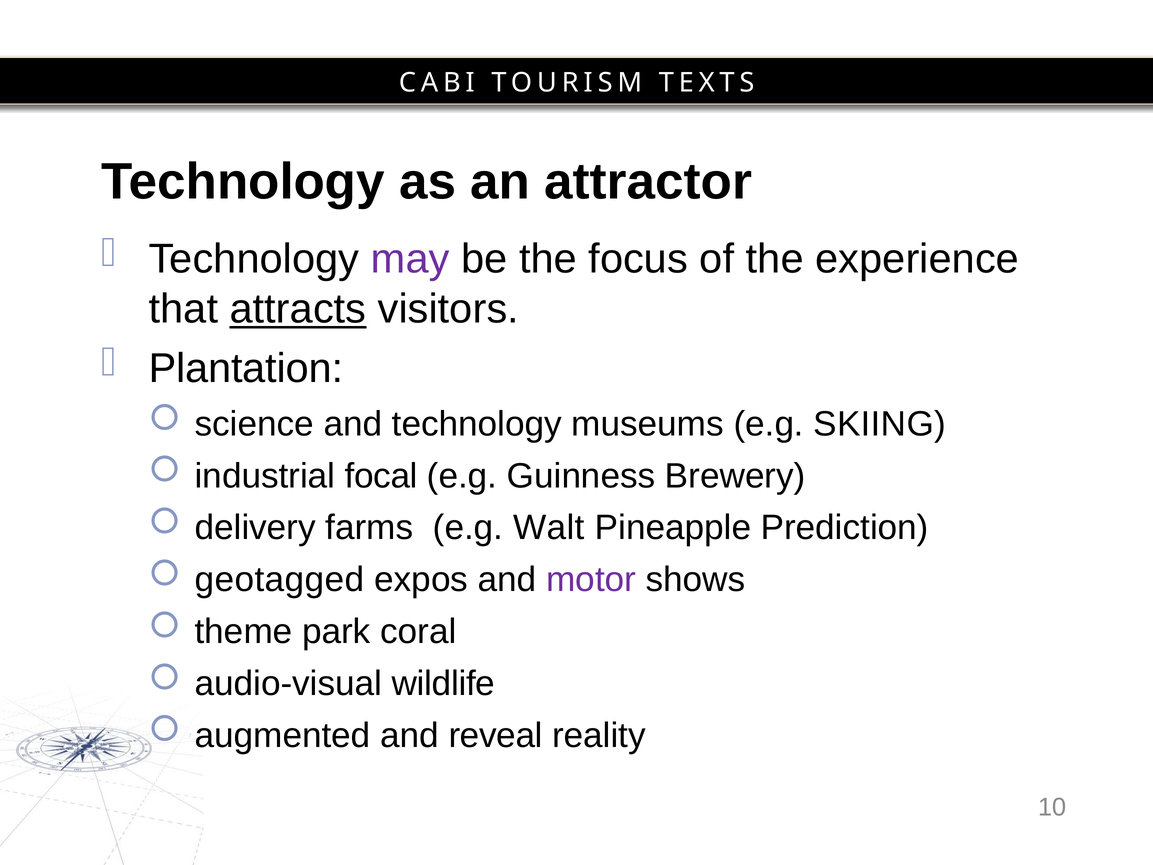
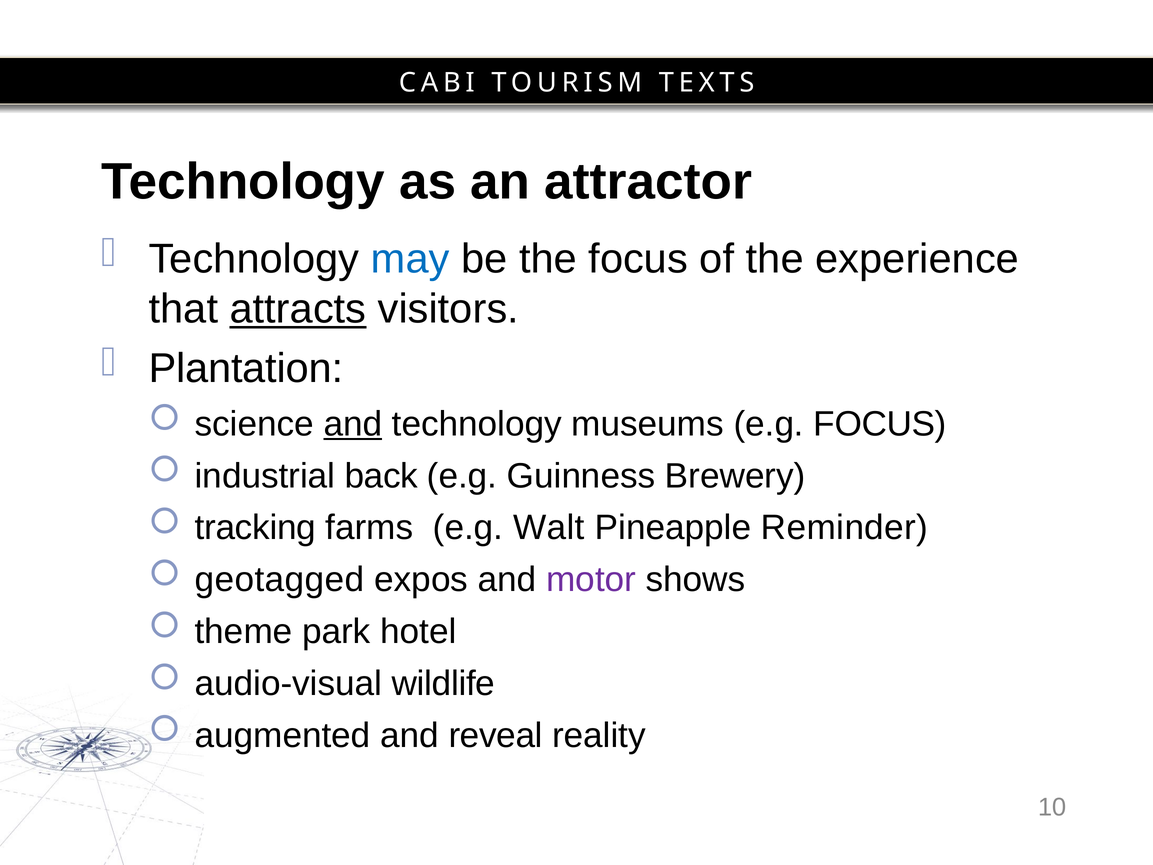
may colour: purple -> blue
and at (353, 424) underline: none -> present
e.g SKIING: SKIING -> FOCUS
focal: focal -> back
delivery: delivery -> tracking
Prediction: Prediction -> Reminder
coral: coral -> hotel
